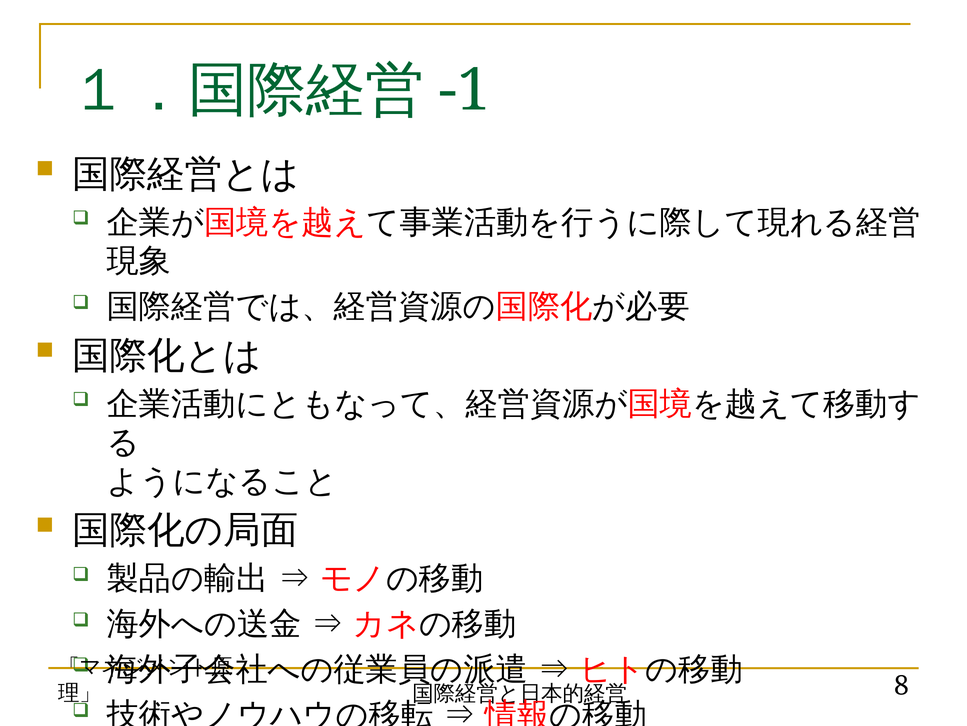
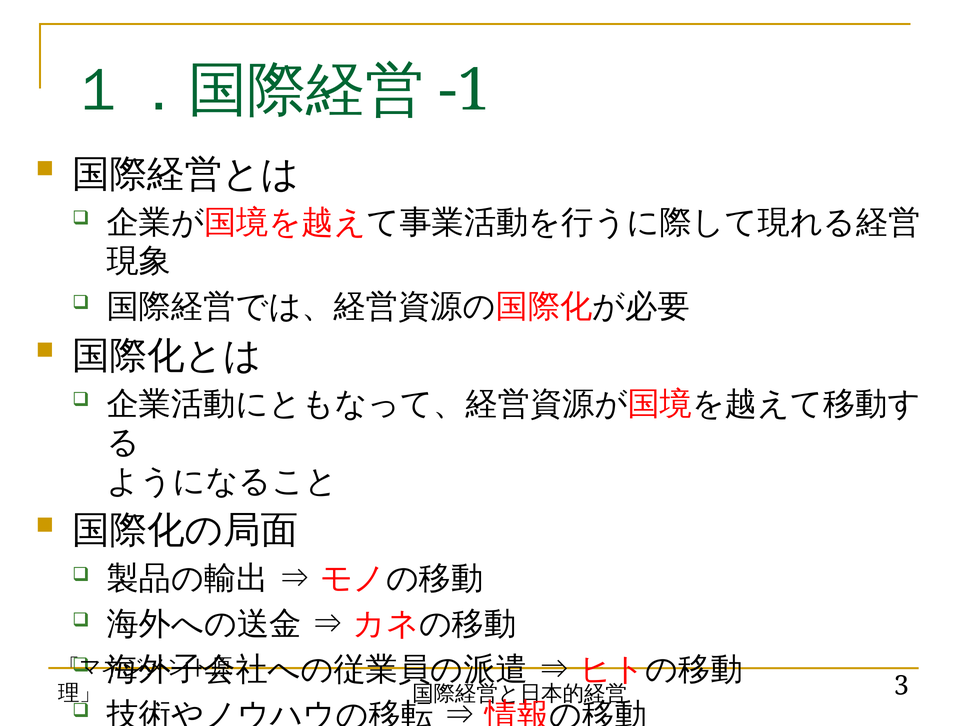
8: 8 -> 3
